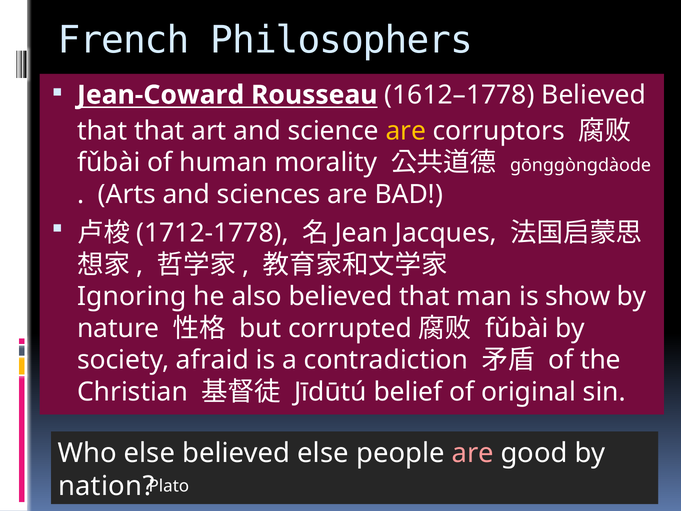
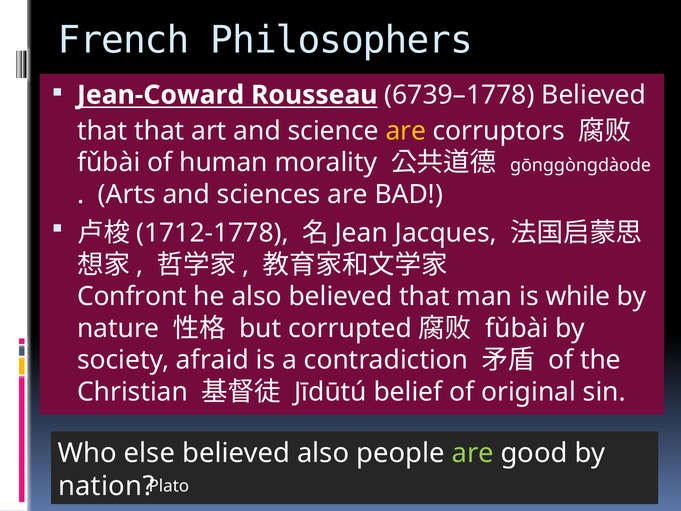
1612–1778: 1612–1778 -> 6739–1778
Ignoring: Ignoring -> Confront
show: show -> while
believed else: else -> also
are at (473, 453) colour: pink -> light green
